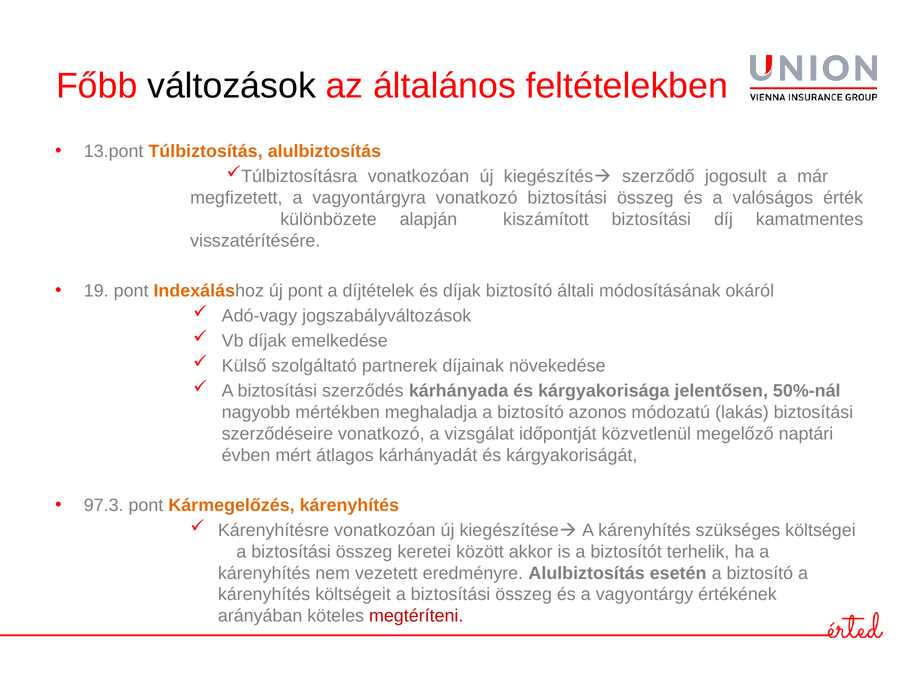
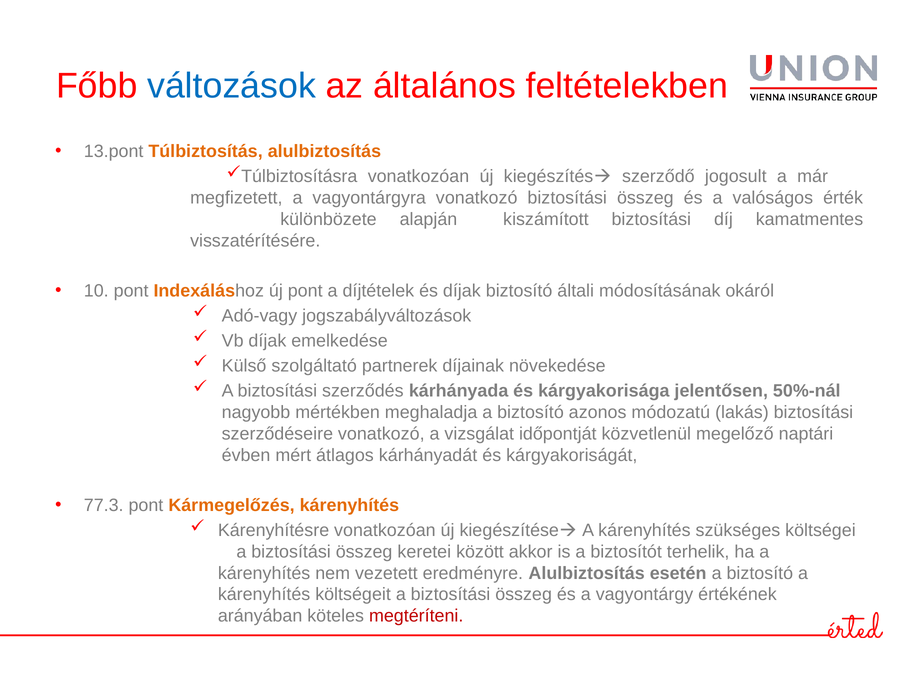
változások colour: black -> blue
19: 19 -> 10
97.3: 97.3 -> 77.3
